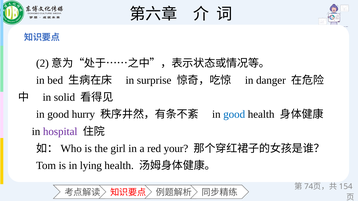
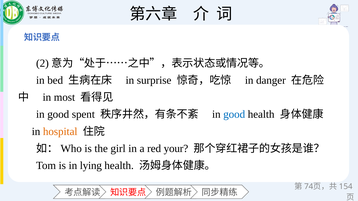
solid: solid -> most
hurry: hurry -> spent
hospital colour: purple -> orange
